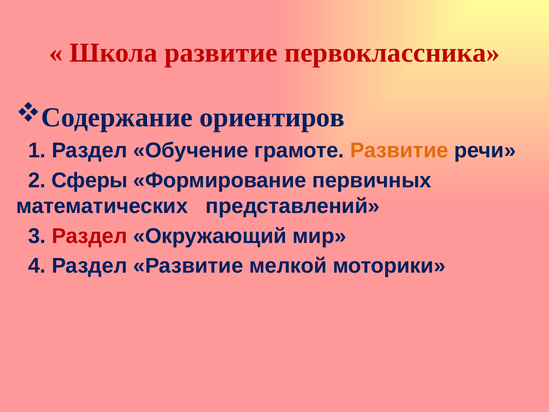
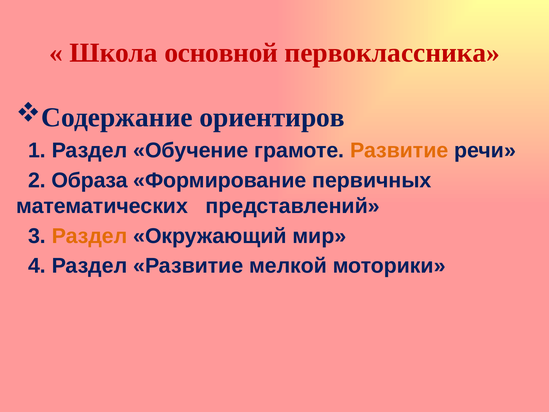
Школа развитие: развитие -> основной
Сферы: Сферы -> Образа
Раздел at (90, 236) colour: red -> orange
